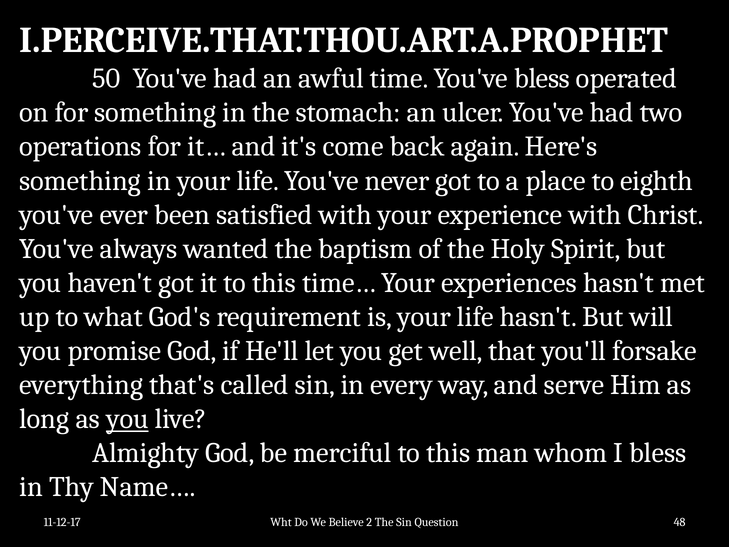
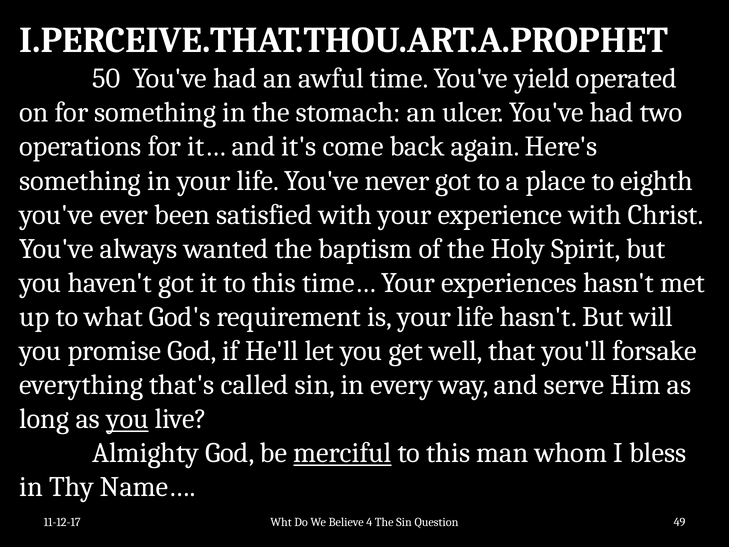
You've bless: bless -> yield
merciful underline: none -> present
2: 2 -> 4
48: 48 -> 49
